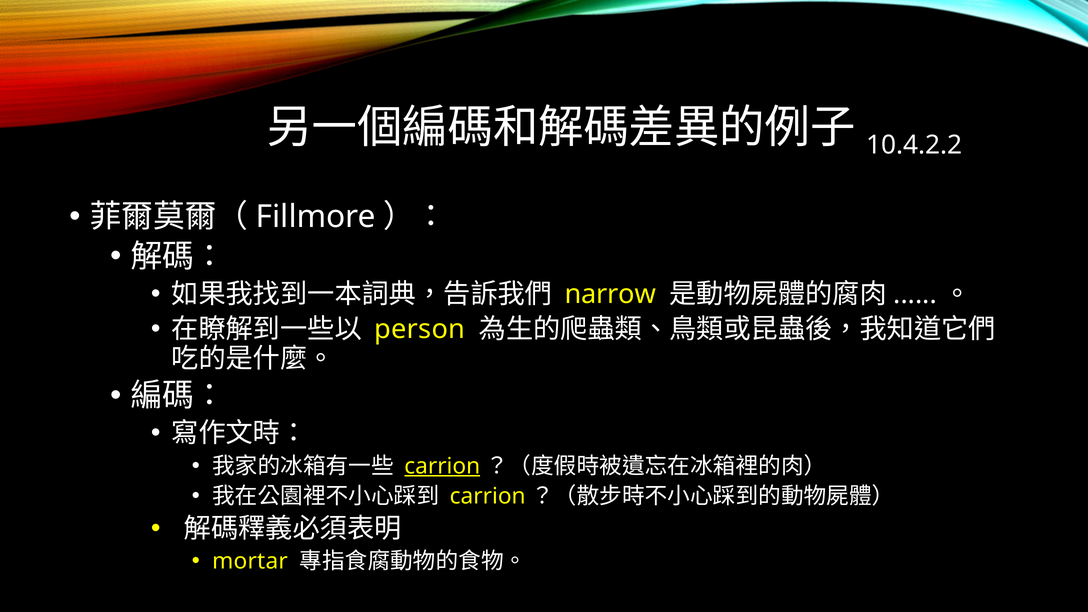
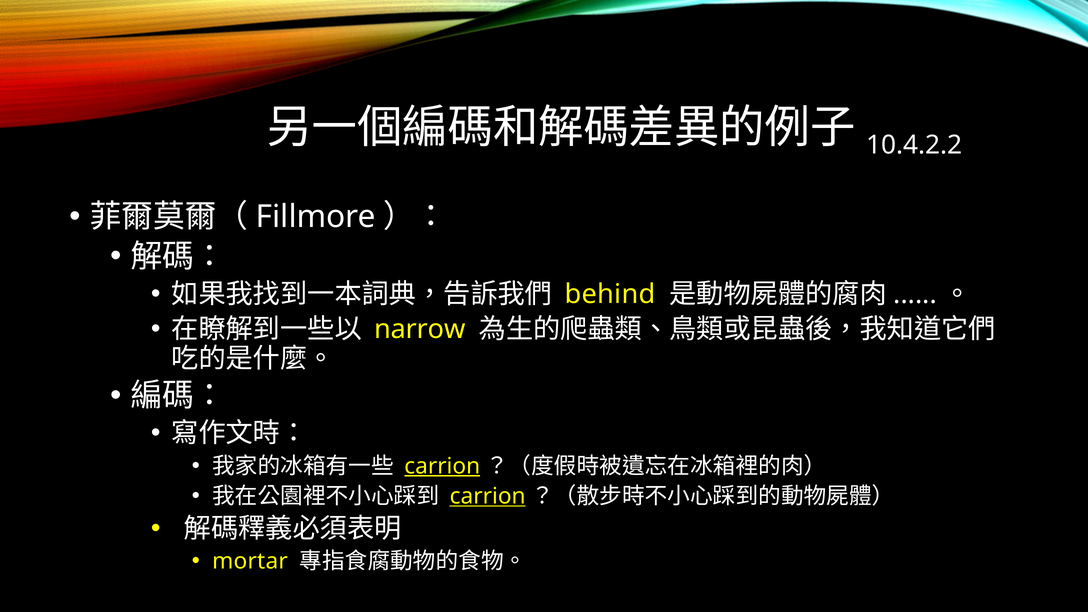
narrow: narrow -> behind
person: person -> narrow
carrion at (488, 496) underline: none -> present
